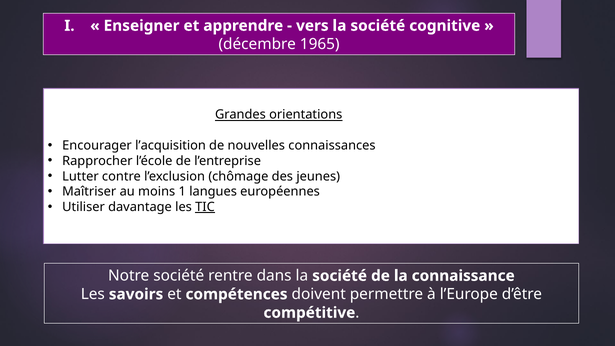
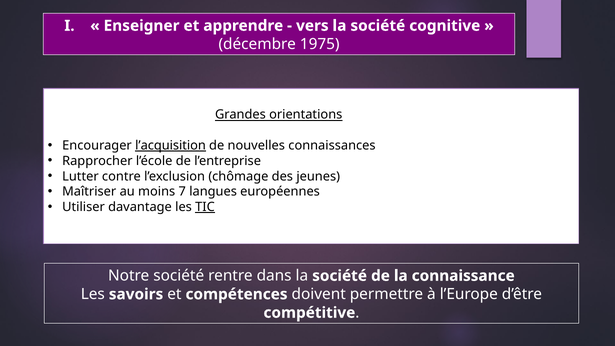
1965: 1965 -> 1975
l’acquisition underline: none -> present
1: 1 -> 7
